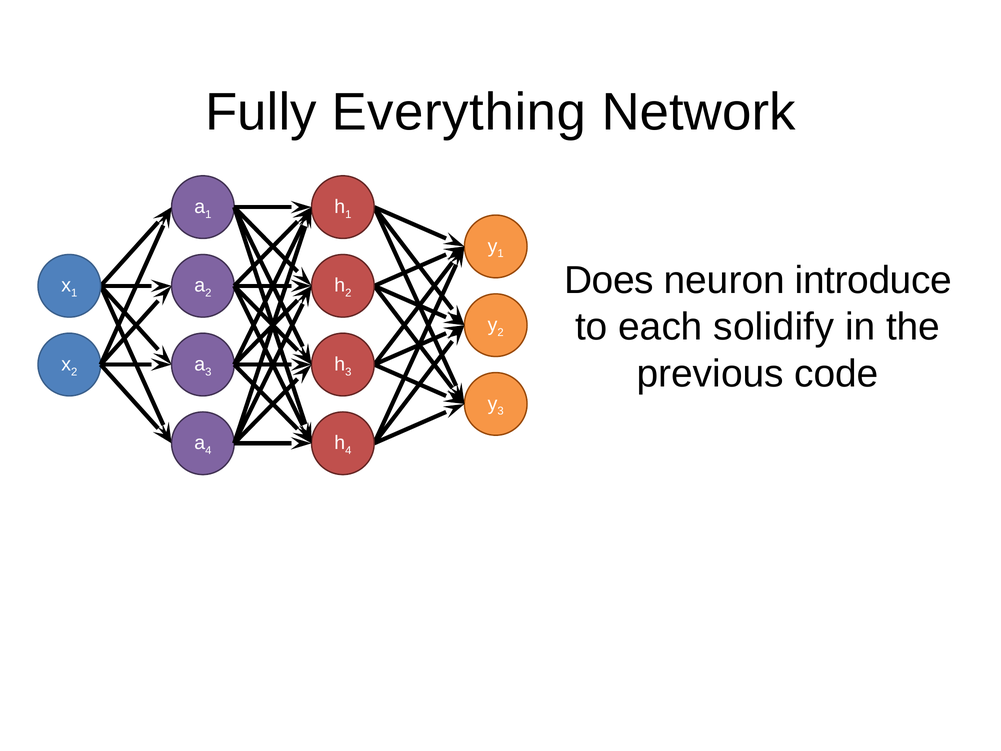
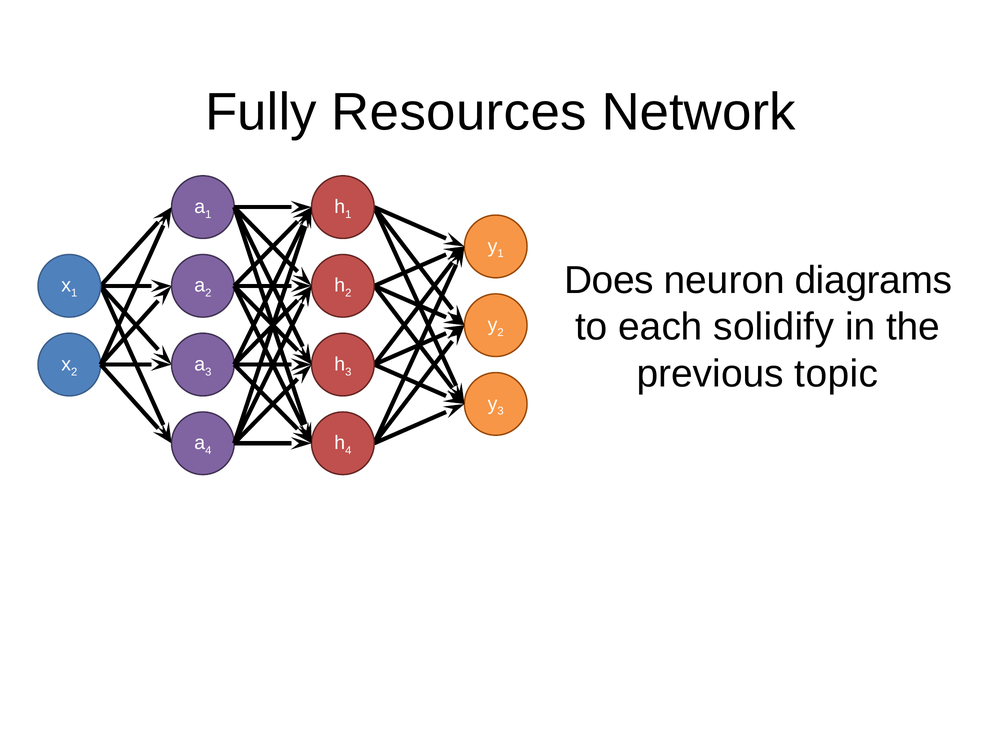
Everything: Everything -> Resources
introduce: introduce -> diagrams
code: code -> topic
